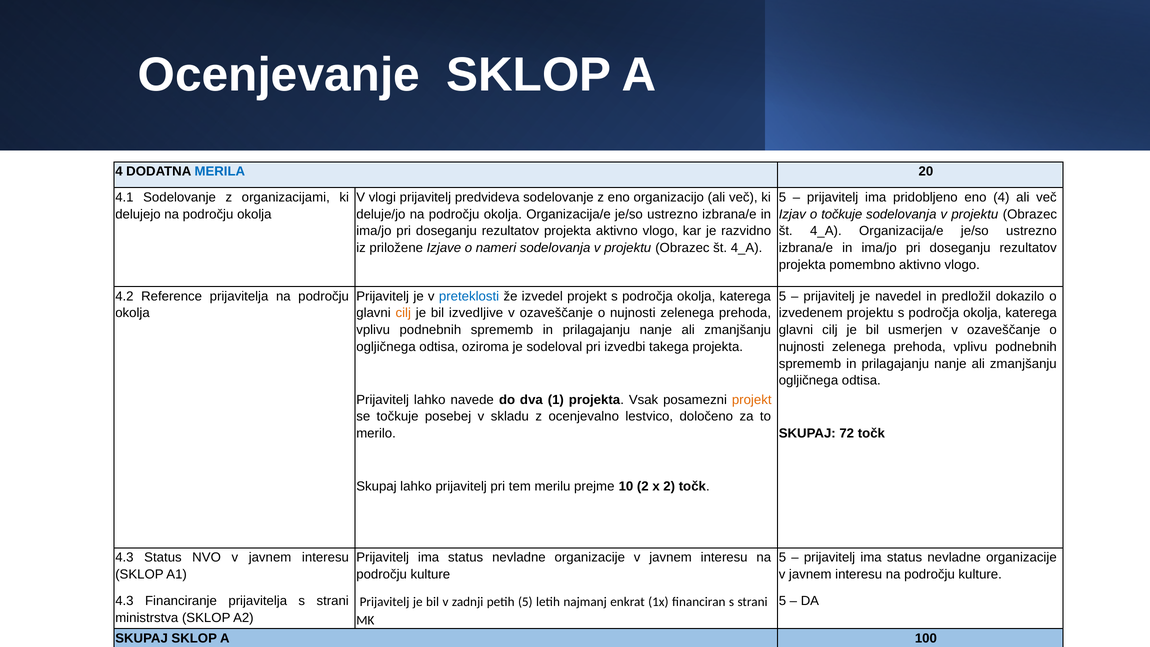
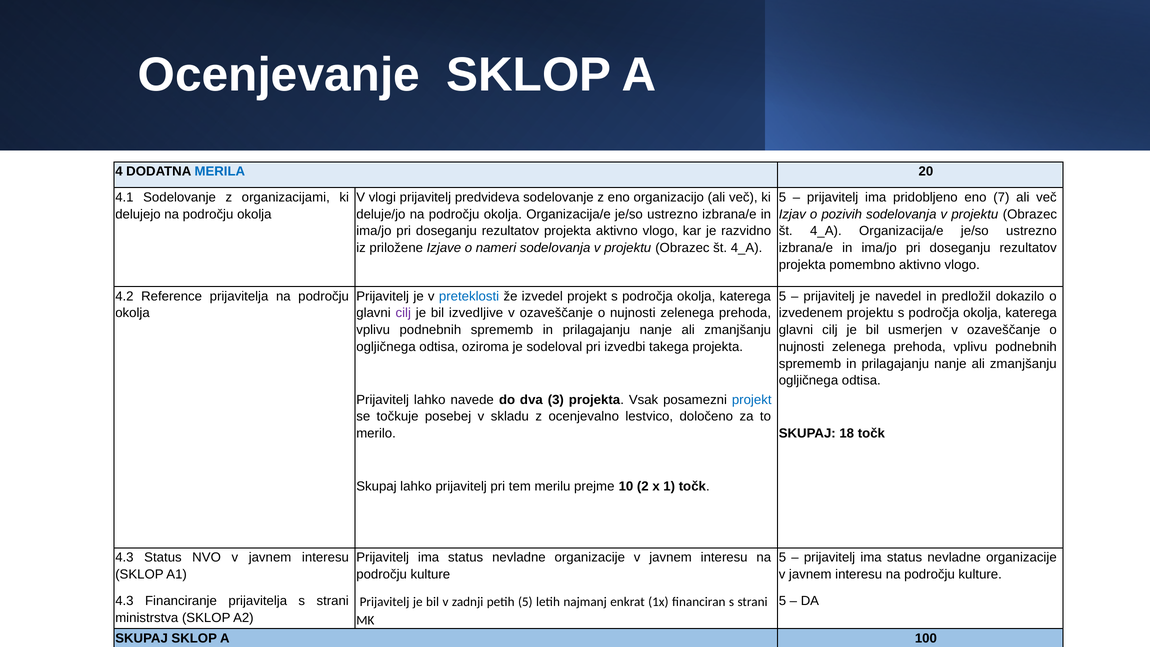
eno 4: 4 -> 7
o točkuje: točkuje -> pozivih
cilj at (403, 313) colour: orange -> purple
1: 1 -> 3
projekt at (752, 400) colour: orange -> blue
72: 72 -> 18
x 2: 2 -> 1
